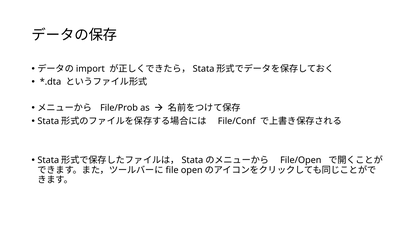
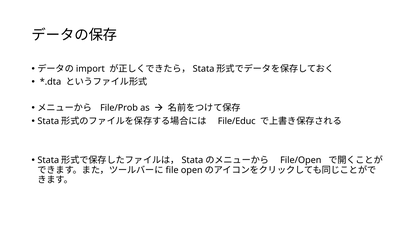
File/Conf: File/Conf -> File/Educ
